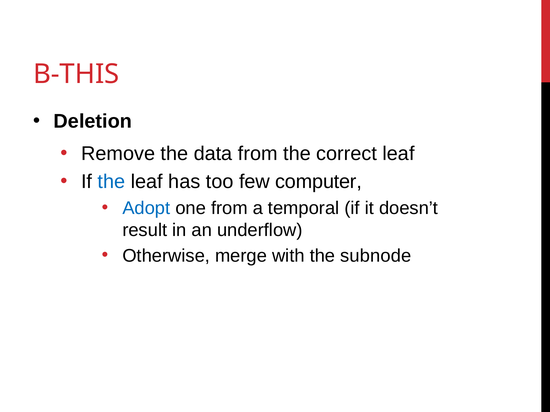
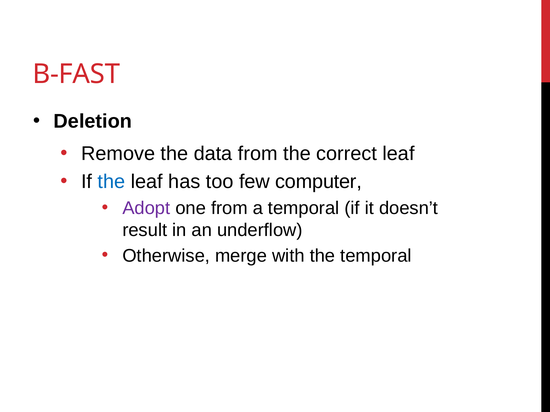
B-THIS: B-THIS -> B-FAST
Adopt colour: blue -> purple
the subnode: subnode -> temporal
